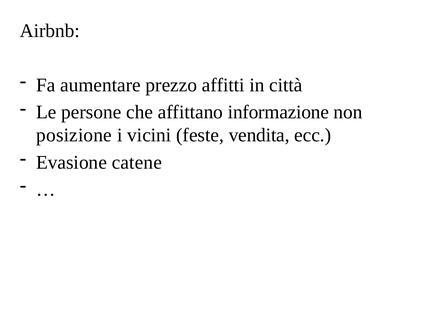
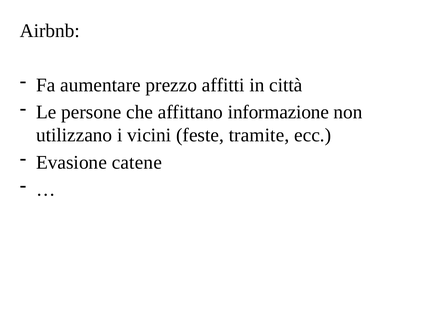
posizione: posizione -> utilizzano
vendita: vendita -> tramite
